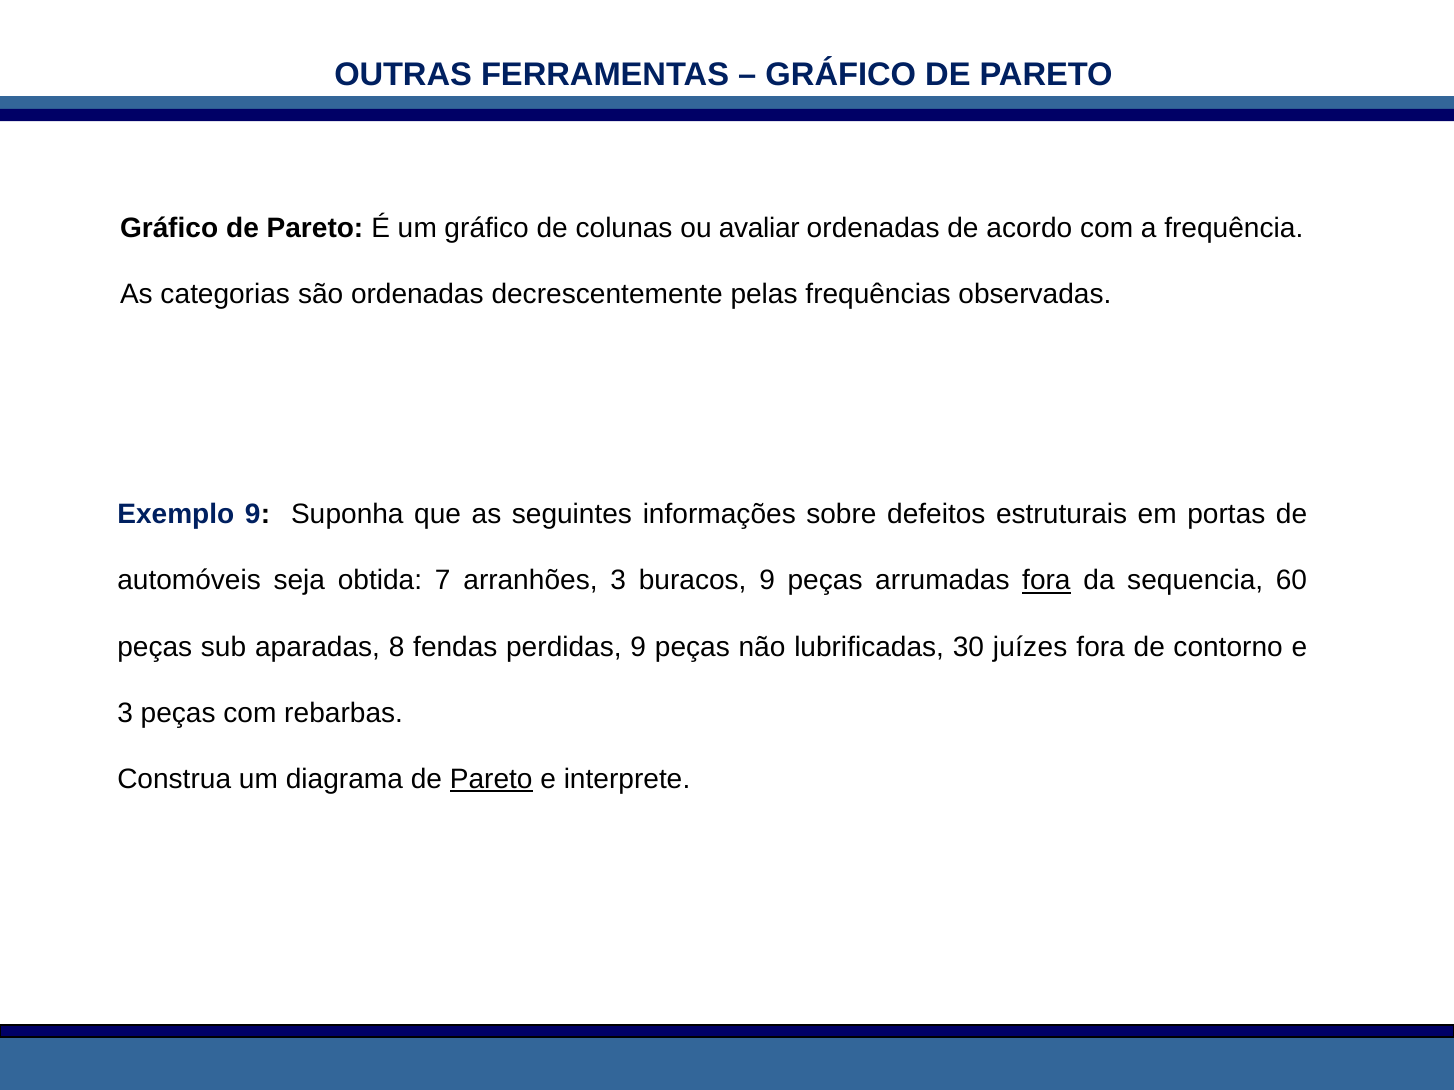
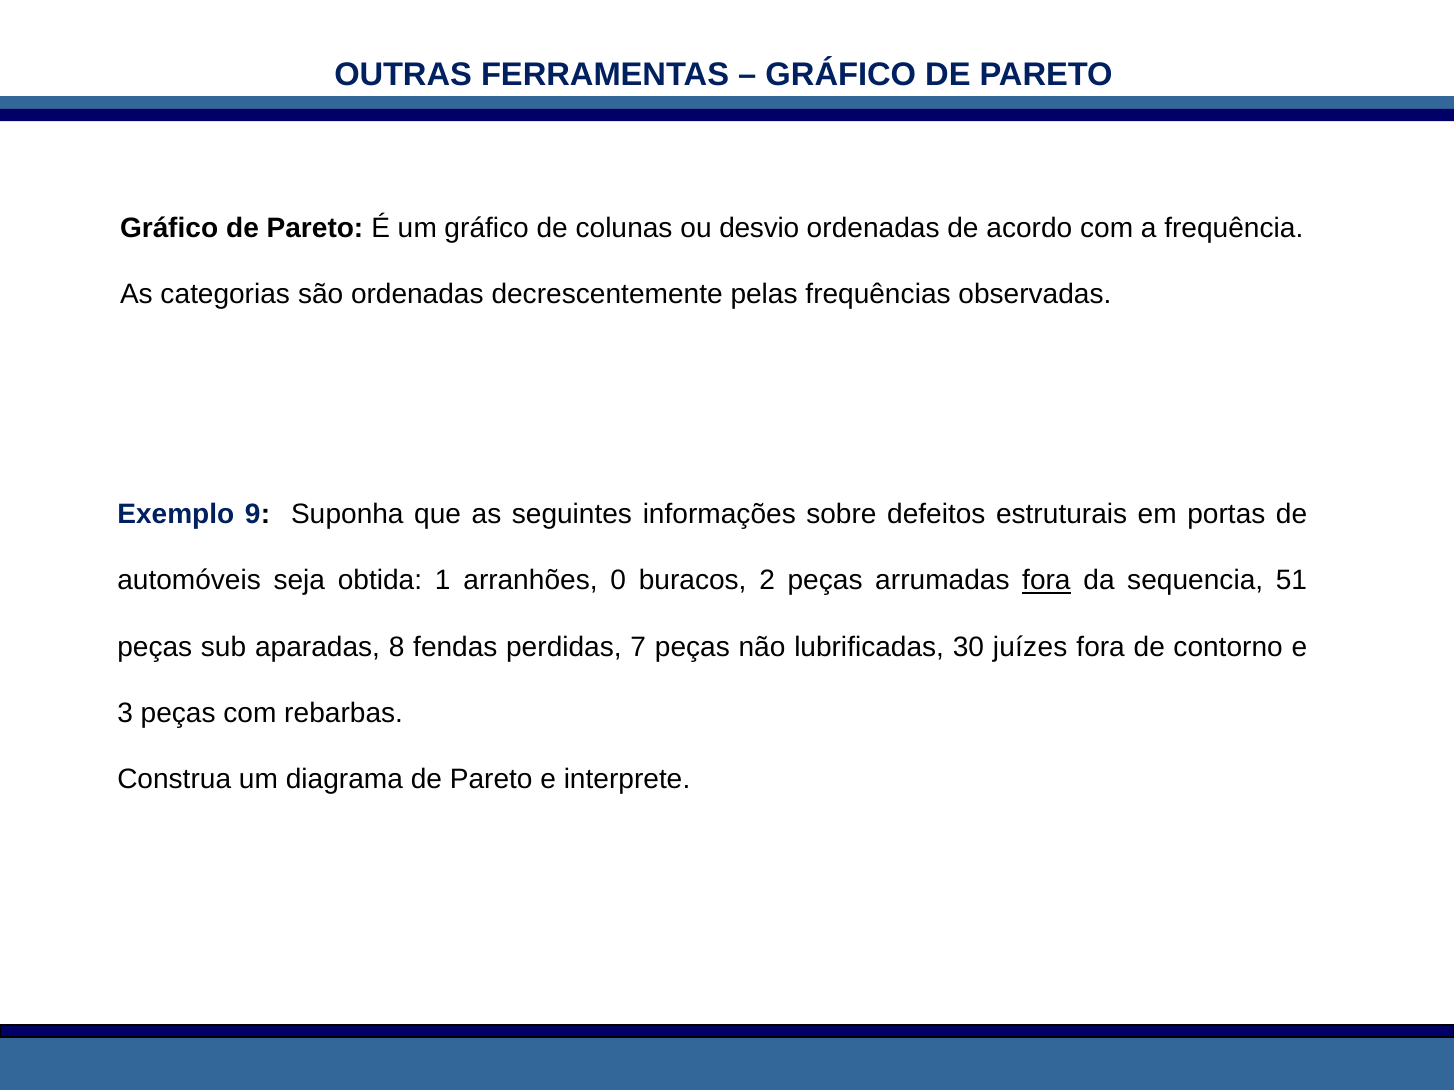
avaliar: avaliar -> desvio
7: 7 -> 1
arranhões 3: 3 -> 0
buracos 9: 9 -> 2
60: 60 -> 51
perdidas 9: 9 -> 7
Pareto at (491, 779) underline: present -> none
